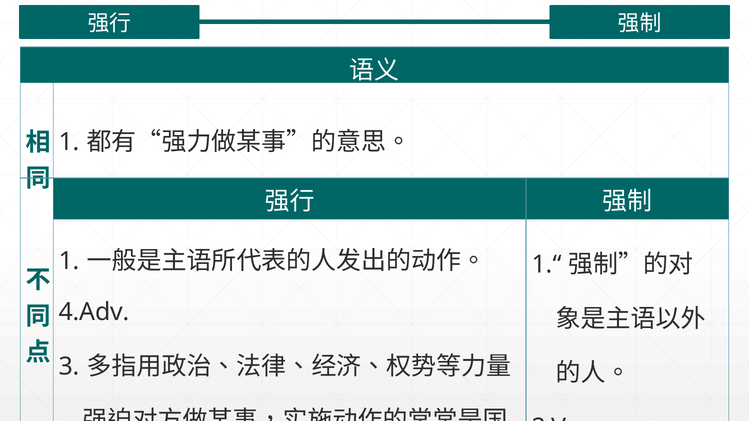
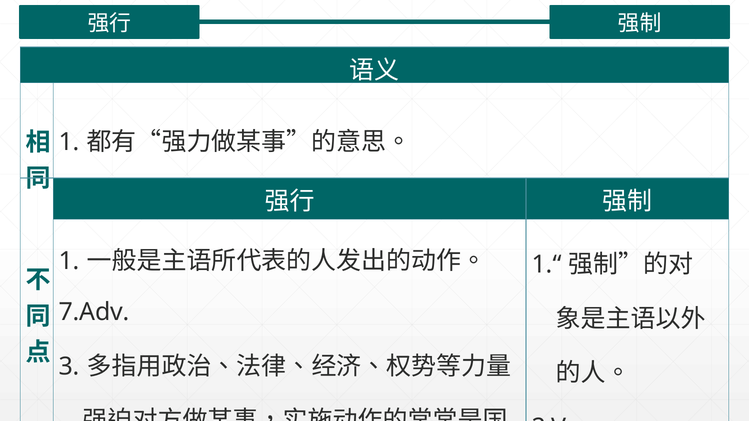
4.Adv: 4.Adv -> 7.Adv
